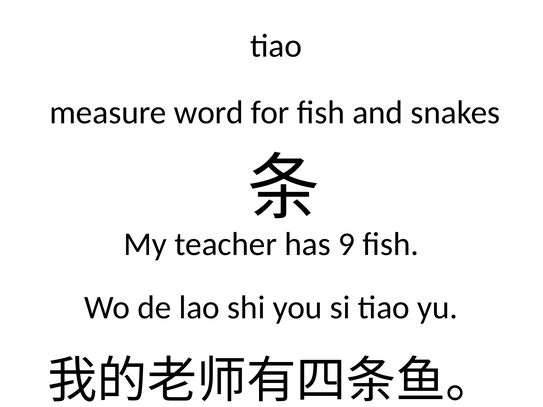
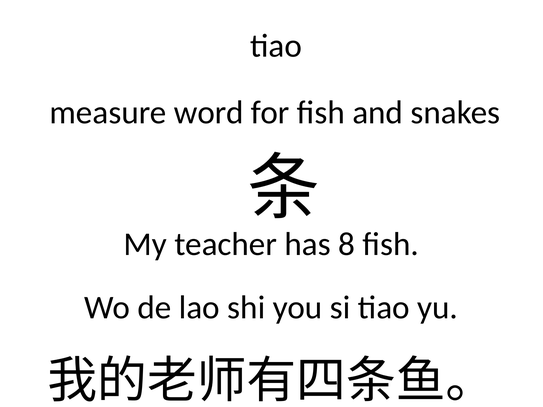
9: 9 -> 8
